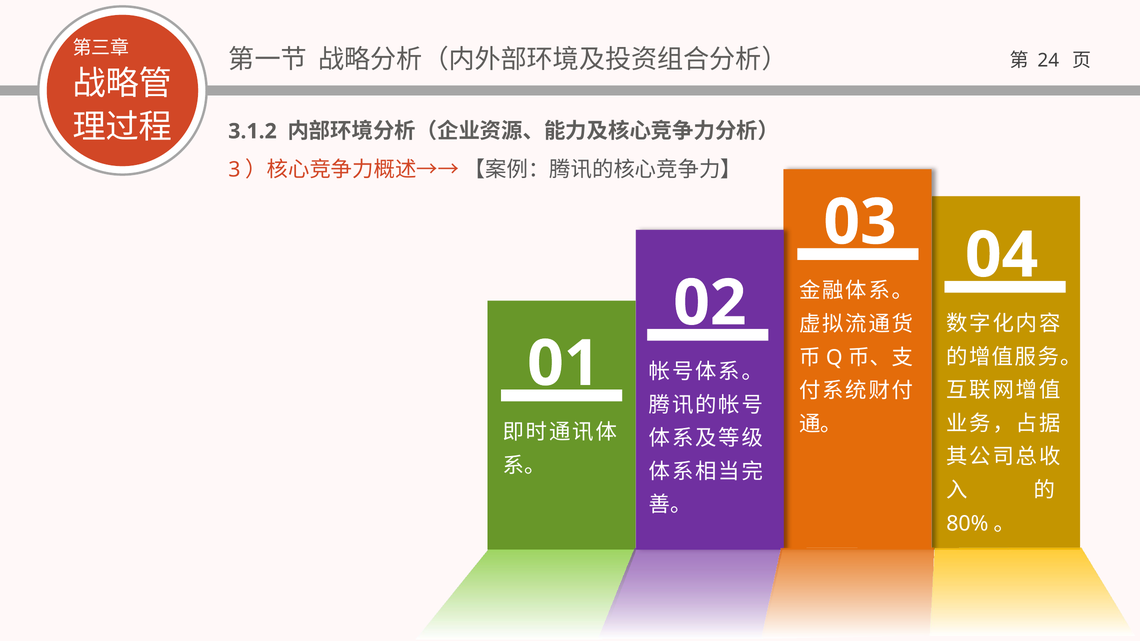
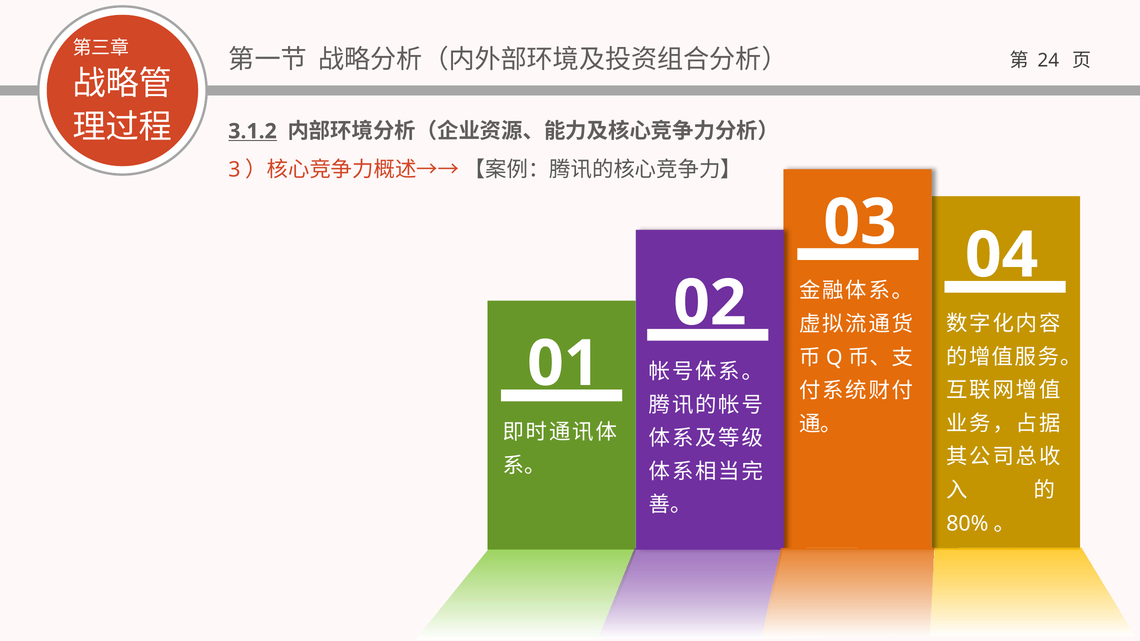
3.1.2 underline: none -> present
